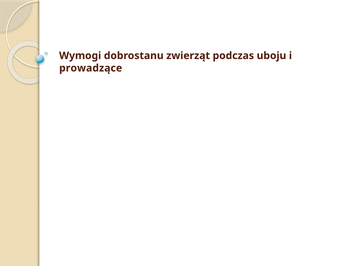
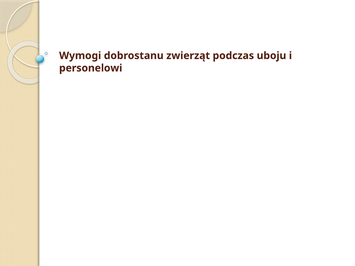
prowadzące: prowadzące -> personelowi
